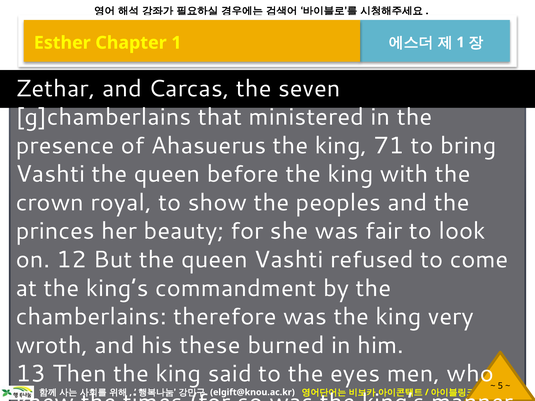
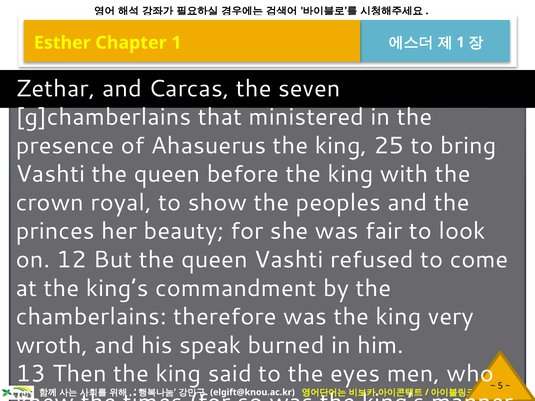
71: 71 -> 25
these: these -> speak
